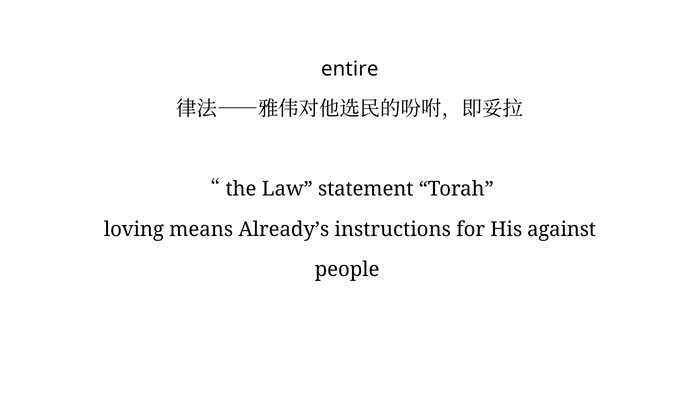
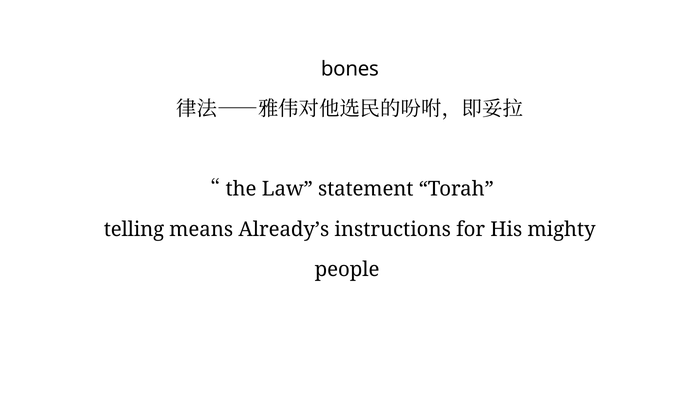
entire: entire -> bones
loving: loving -> telling
against: against -> mighty
